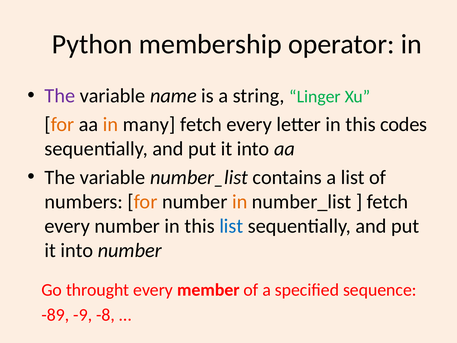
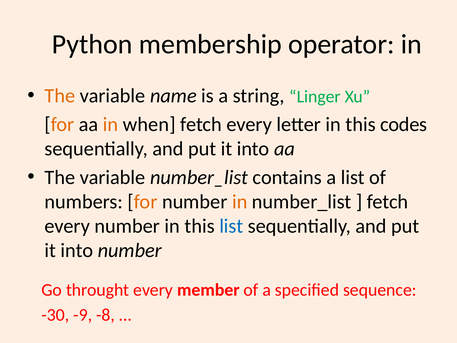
The at (60, 96) colour: purple -> orange
many: many -> when
-89: -89 -> -30
